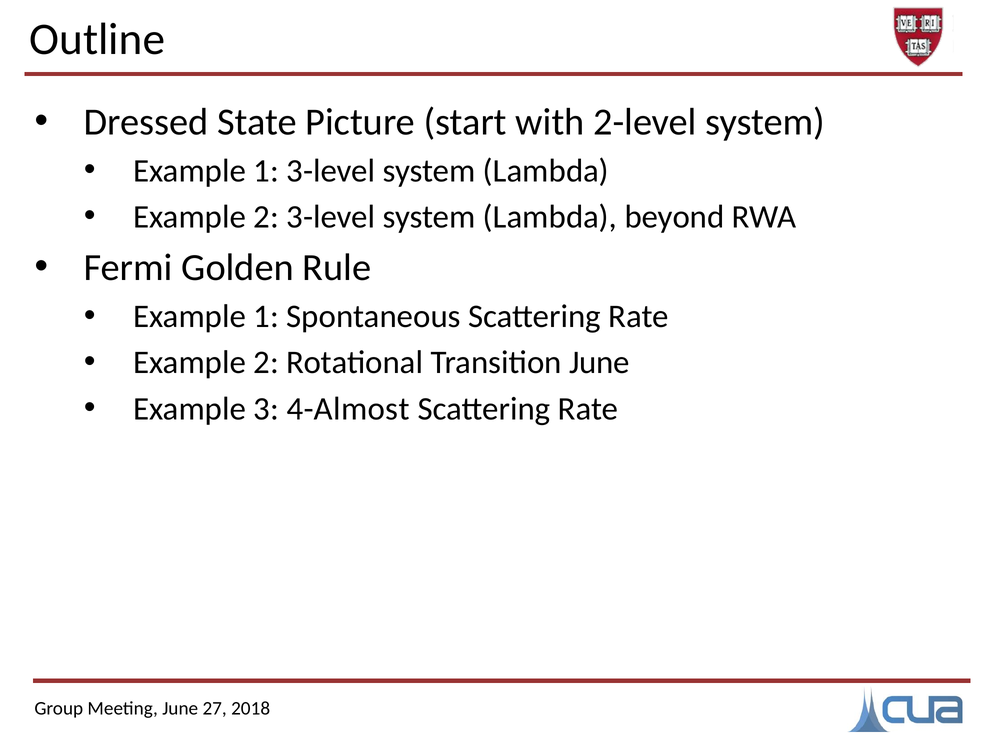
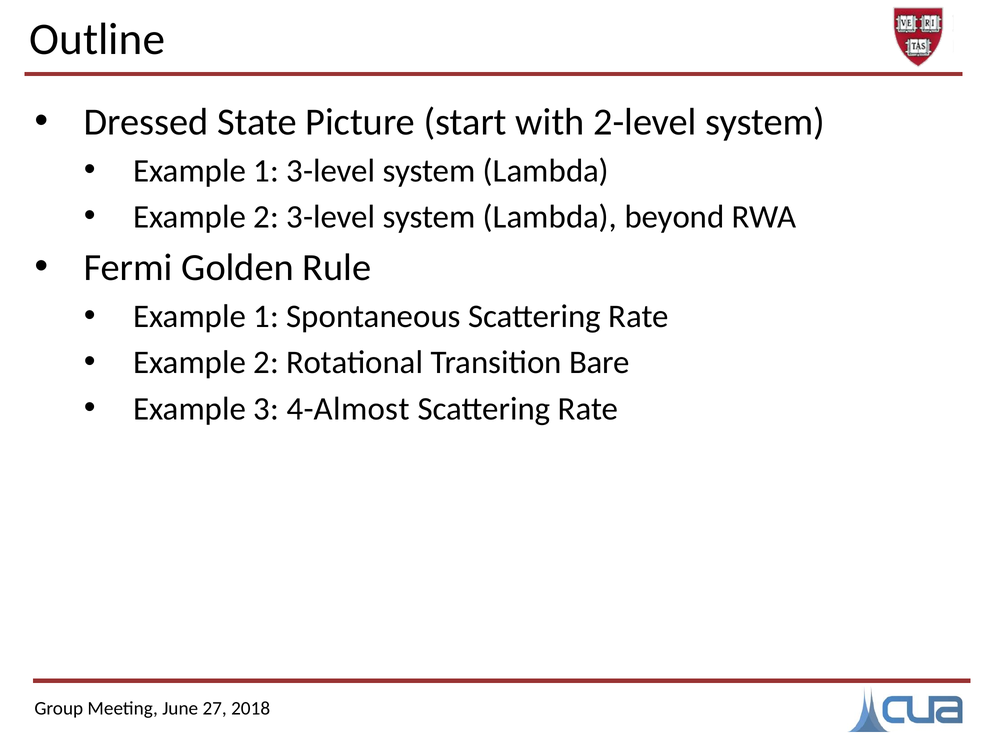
Transition June: June -> Bare
